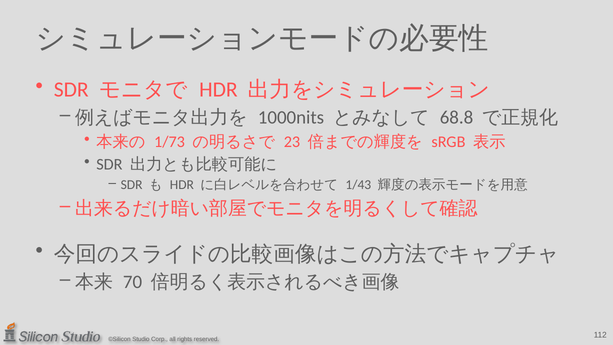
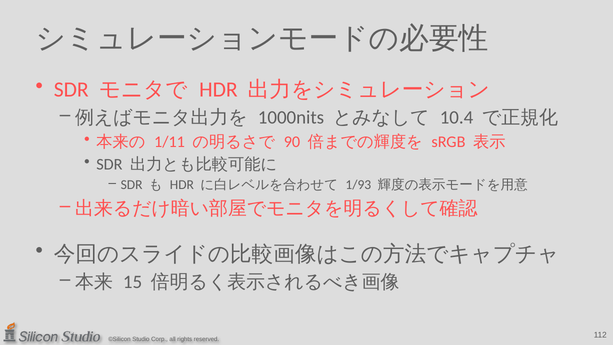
68.8: 68.8 -> 10.4
1/73: 1/73 -> 1/11
23: 23 -> 90
1/43: 1/43 -> 1/93
70: 70 -> 15
